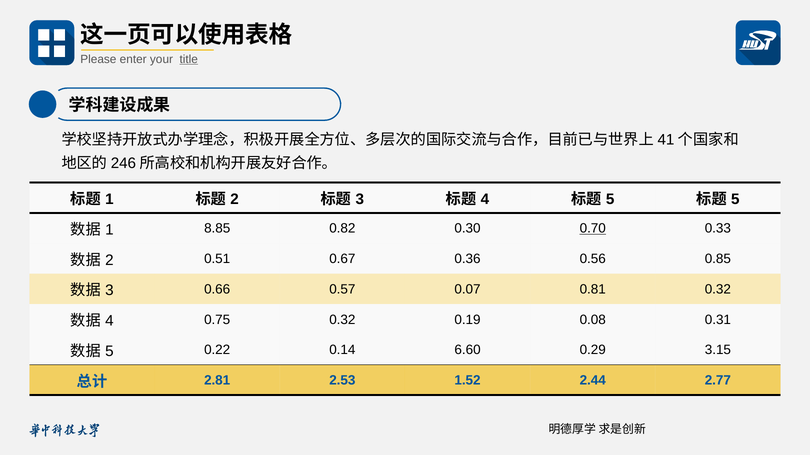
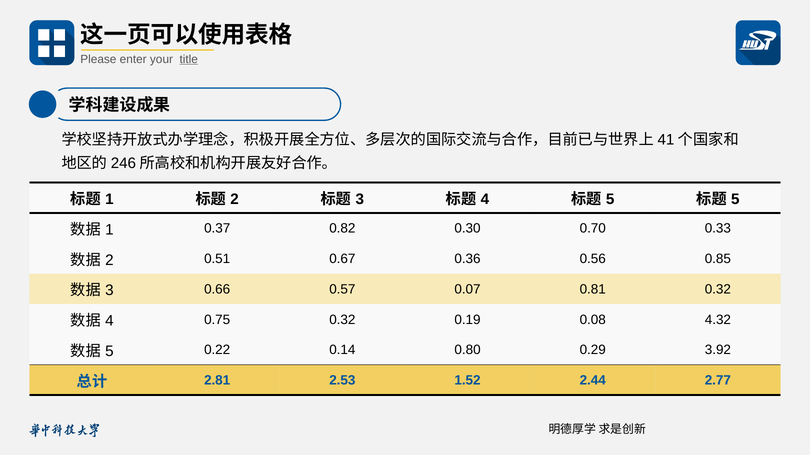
8.85: 8.85 -> 0.37
0.70 underline: present -> none
0.31: 0.31 -> 4.32
6.60: 6.60 -> 0.80
3.15: 3.15 -> 3.92
